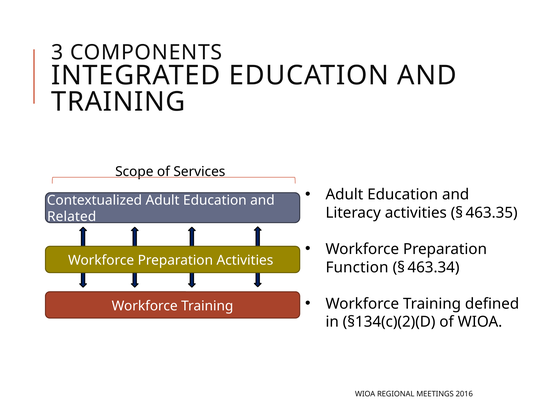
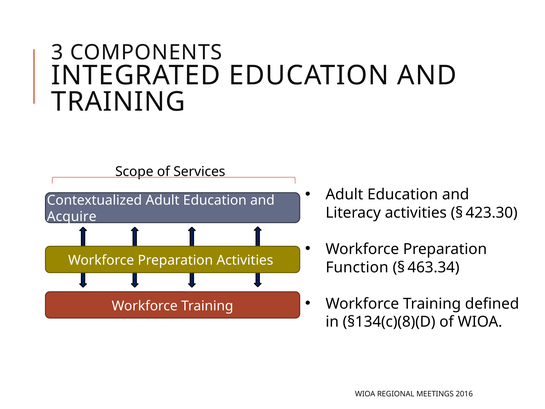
463.35: 463.35 -> 423.30
Related: Related -> Acquire
§134(c)(2)(D: §134(c)(2)(D -> §134(c)(8)(D
